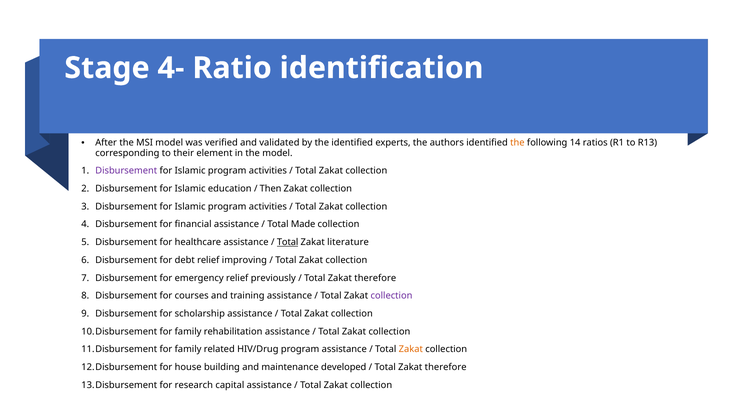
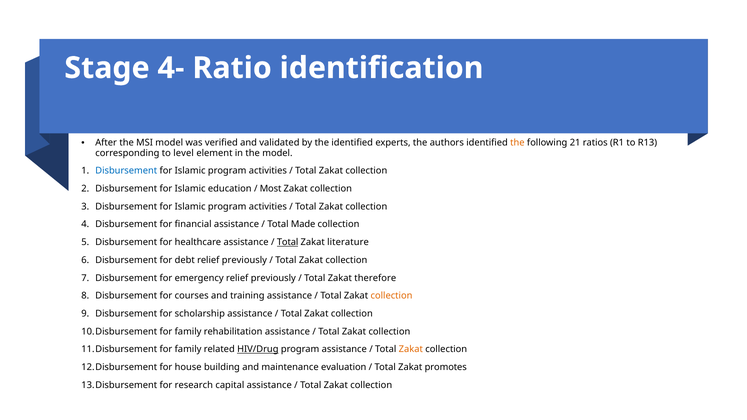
14: 14 -> 21
their: their -> level
Disbursement at (126, 171) colour: purple -> blue
Then: Then -> Most
debt relief improving: improving -> previously
collection at (392, 296) colour: purple -> orange
HIV/Drug underline: none -> present
developed: developed -> evaluation
therefore at (446, 367): therefore -> promotes
